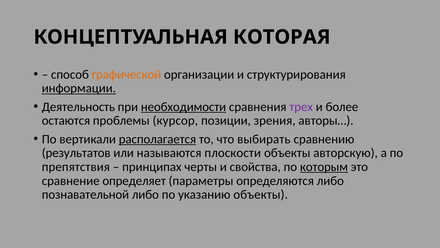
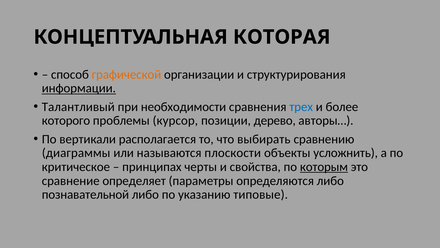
Деятельность: Деятельность -> Талантливый
необходимости underline: present -> none
трех colour: purple -> blue
остаются: остаются -> которого
зрения: зрения -> дерево
располагается underline: present -> none
результатов: результатов -> диаграммы
авторскую: авторскую -> усложнить
препятствия: препятствия -> критическое
указанию объекты: объекты -> типовые
